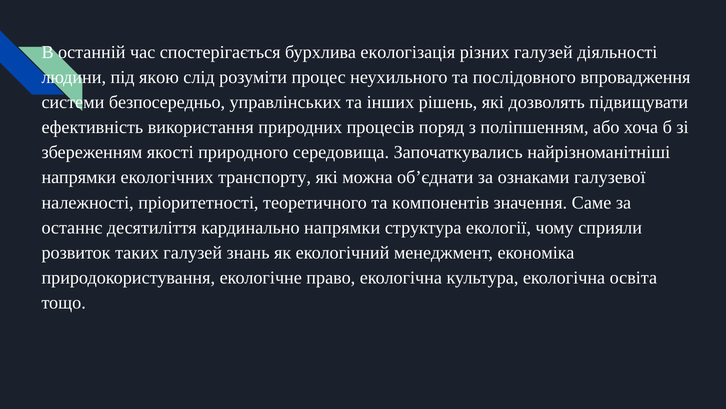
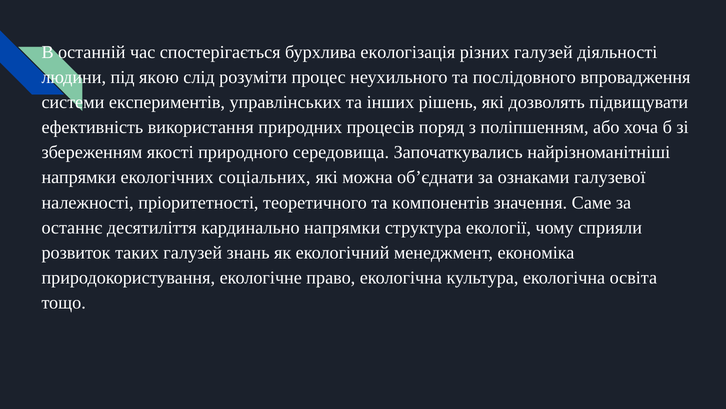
безпосередньо: безпосередньо -> експериментів
транспорту: транспорту -> соціальних
